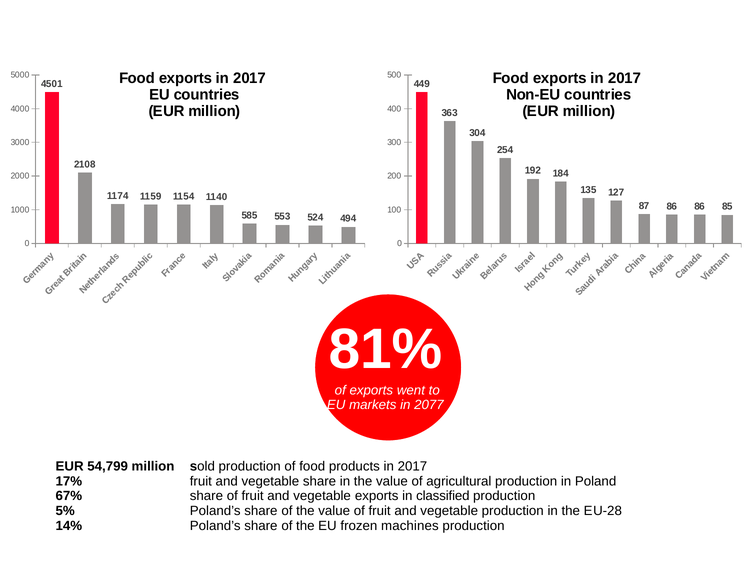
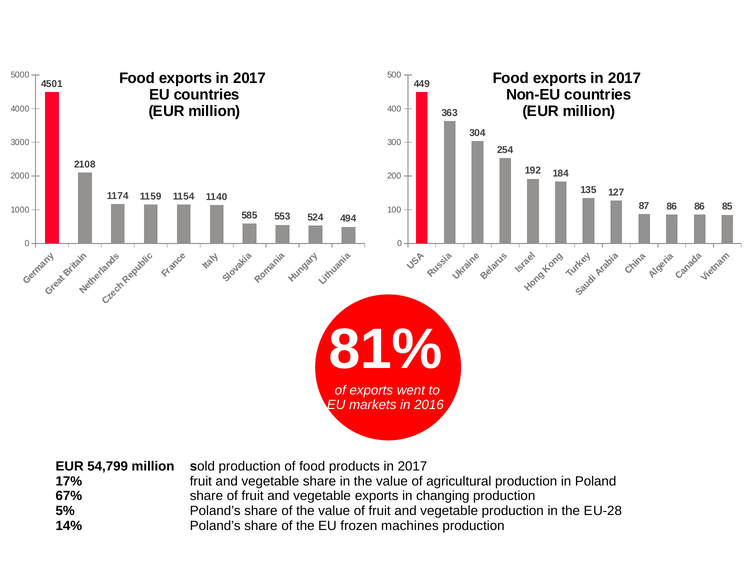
2077: 2077 -> 2016
classified: classified -> changing
